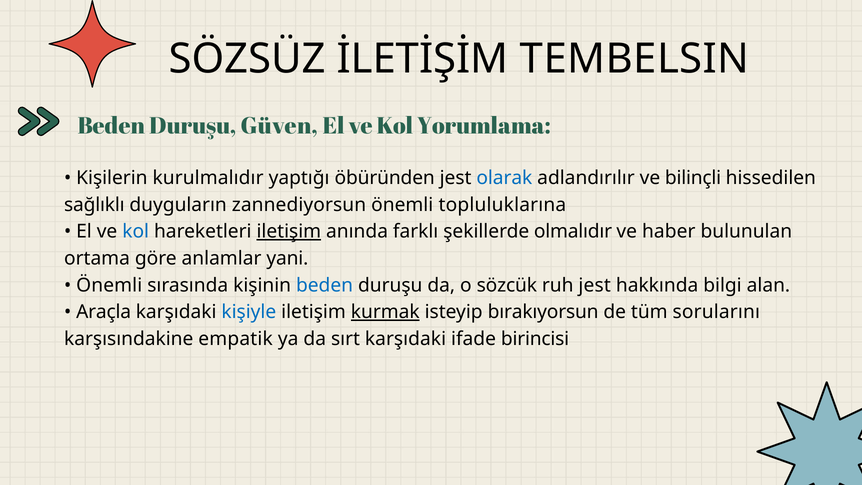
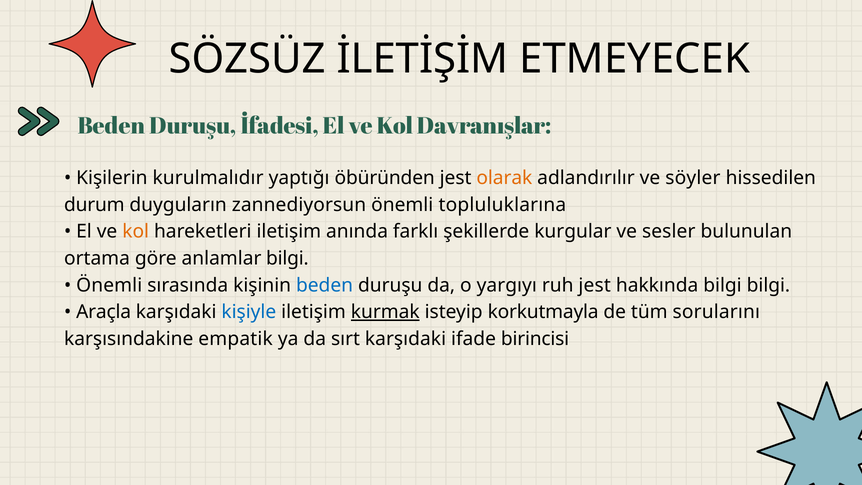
TEMBELSIN: TEMBELSIN -> ETMEYECEK
Güven: Güven -> İfadesi
Yorumlama: Yorumlama -> Davranışlar
olarak colour: blue -> orange
bilinçli: bilinçli -> söyler
sağlıklı: sağlıklı -> durum
kol at (136, 231) colour: blue -> orange
iletişim at (289, 231) underline: present -> none
olmalıdır: olmalıdır -> kurgular
haber: haber -> sesler
anlamlar yani: yani -> bilgi
sözcük: sözcük -> yargıyı
bilgi alan: alan -> bilgi
bırakıyorsun: bırakıyorsun -> korkutmayla
